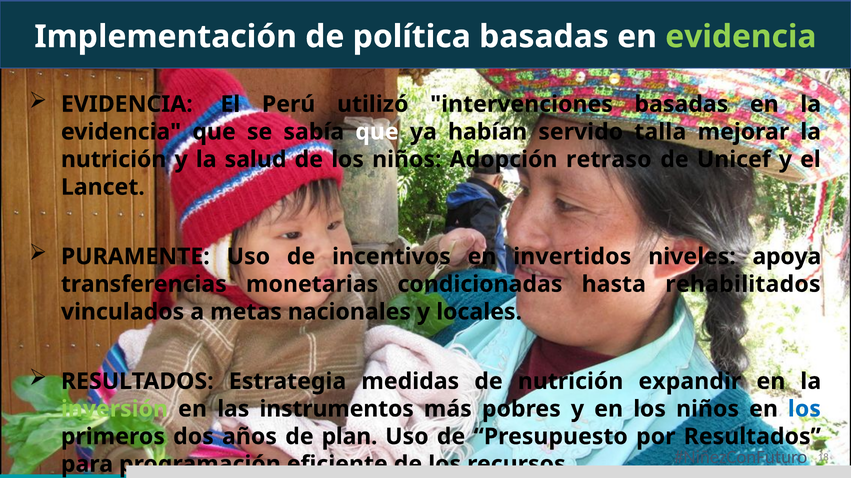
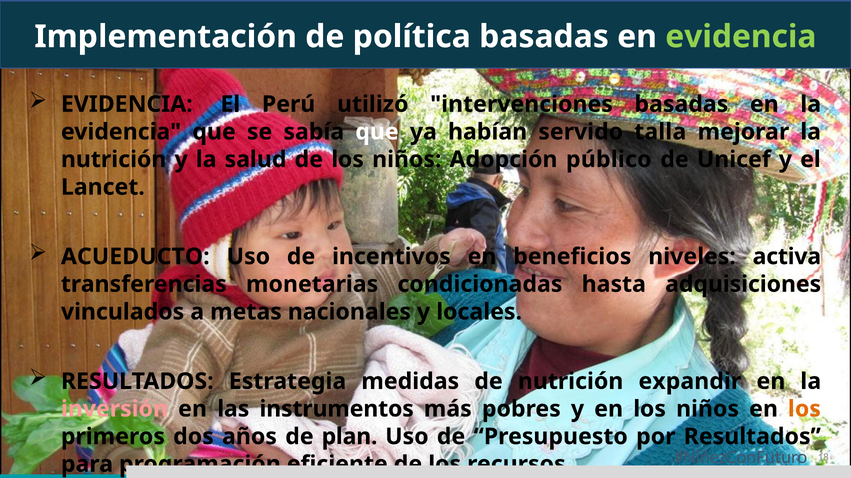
retraso: retraso -> público
PURAMENTE: PURAMENTE -> ACUEDUCTO
invertidos: invertidos -> beneficios
apoya: apoya -> activa
rehabilitados: rehabilitados -> adquisiciones
inversión colour: light green -> pink
los at (804, 410) colour: blue -> orange
